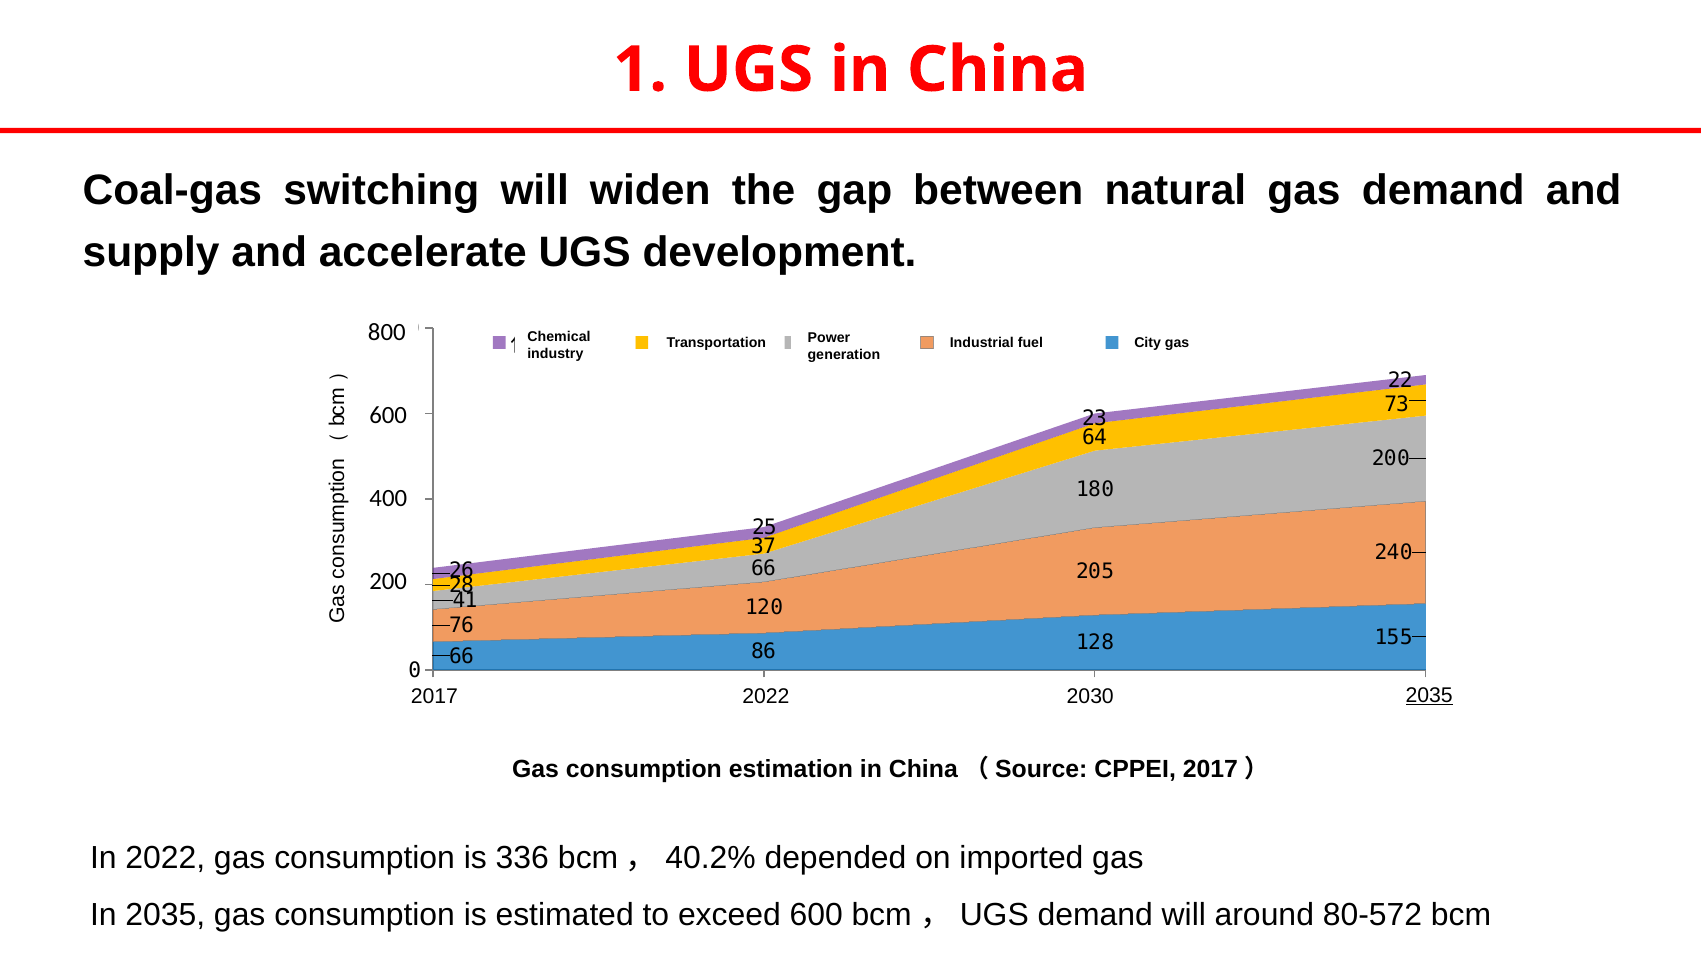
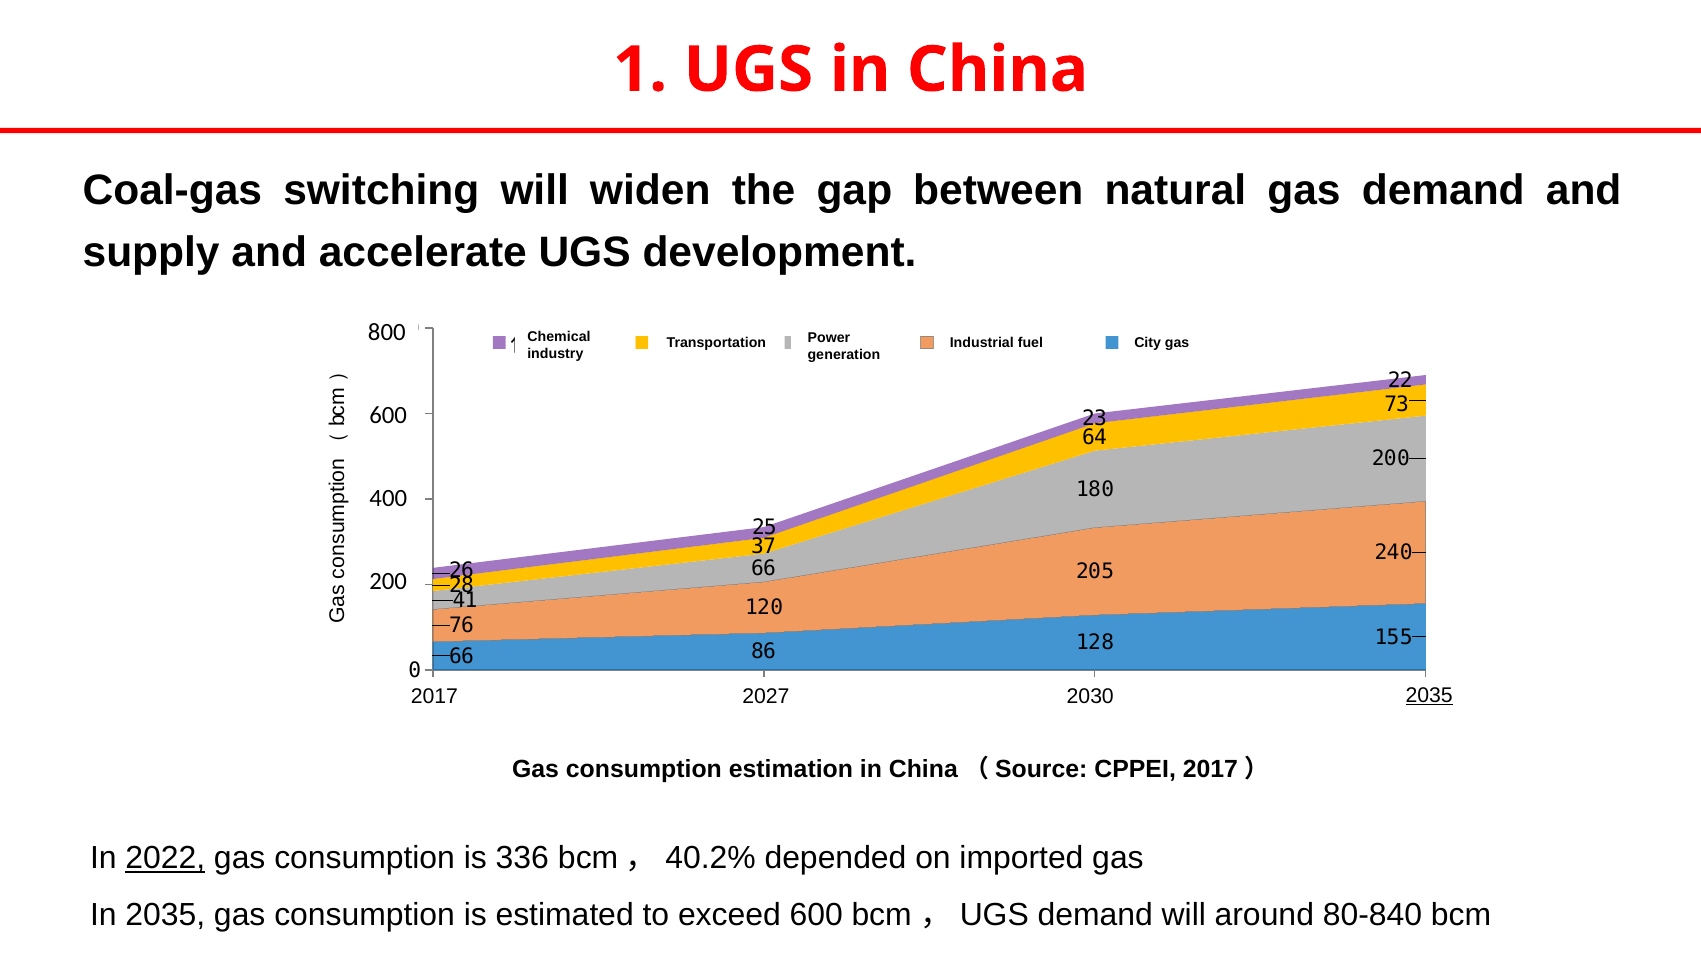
2017 2022: 2022 -> 2027
2022 at (165, 858) underline: none -> present
80-572: 80-572 -> 80-840
